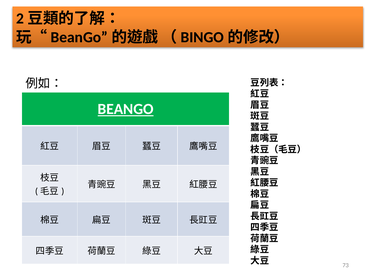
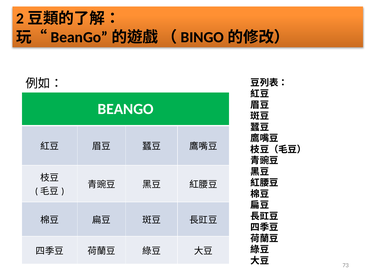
BEANGO underline: present -> none
